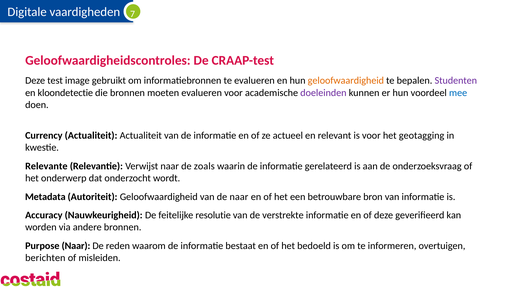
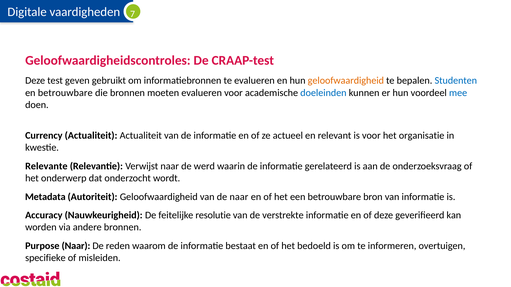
image: image -> geven
Studenten colour: purple -> blue
en kloondetectie: kloondetectie -> betrouwbare
doeleinden colour: purple -> blue
geotagging: geotagging -> organisatie
zoals: zoals -> werd
berichten: berichten -> specifieke
